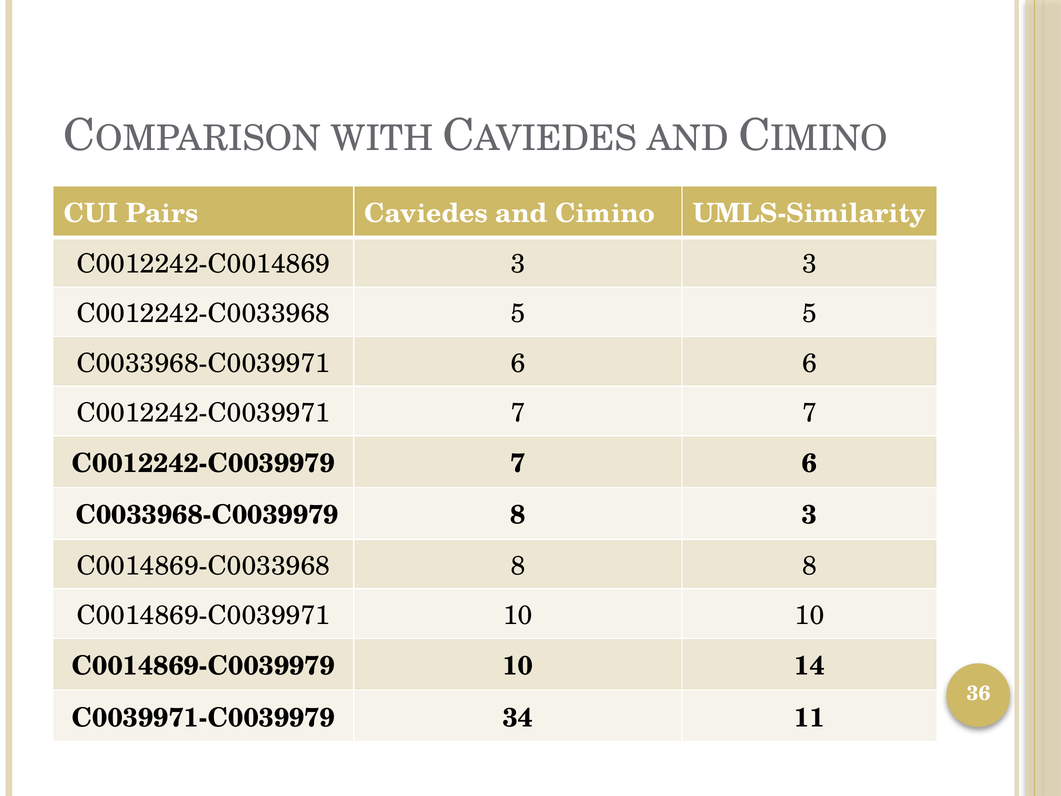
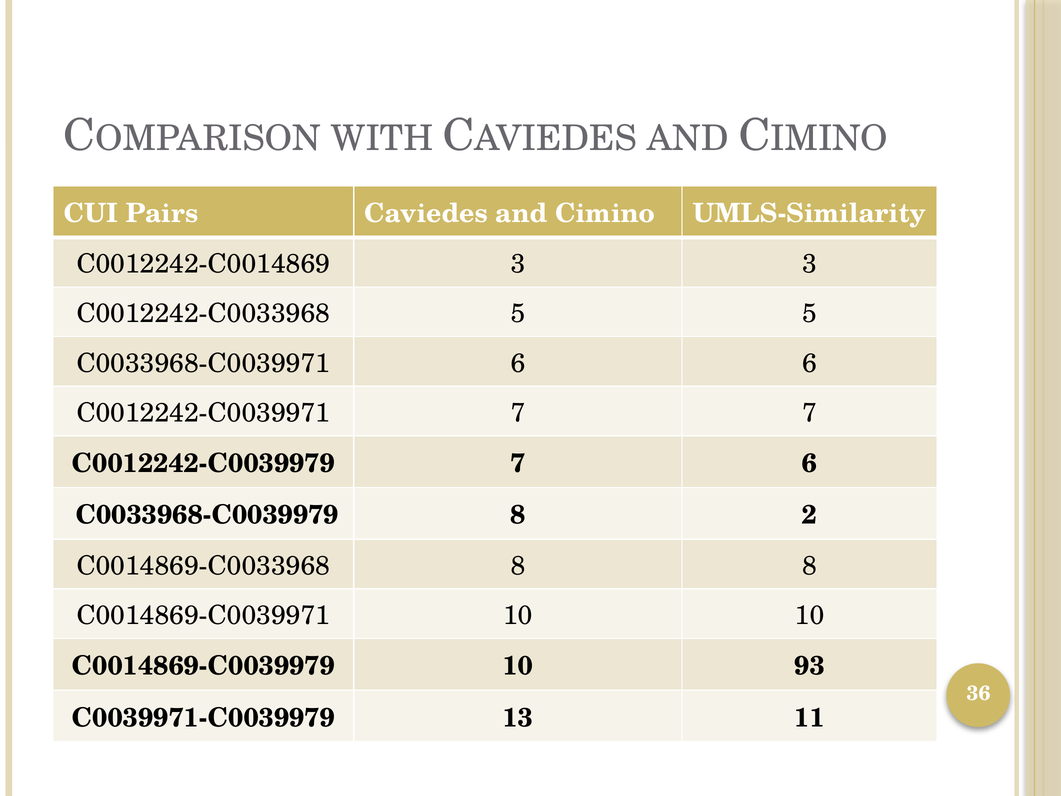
8 3: 3 -> 2
14: 14 -> 93
34: 34 -> 13
